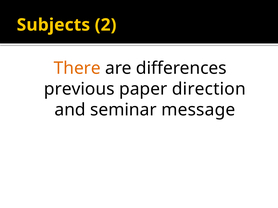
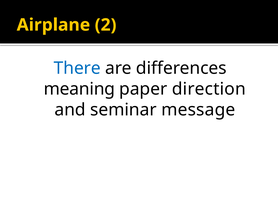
Subjects: Subjects -> Airplane
There colour: orange -> blue
previous: previous -> meaning
